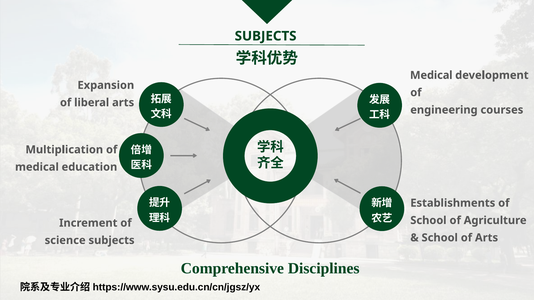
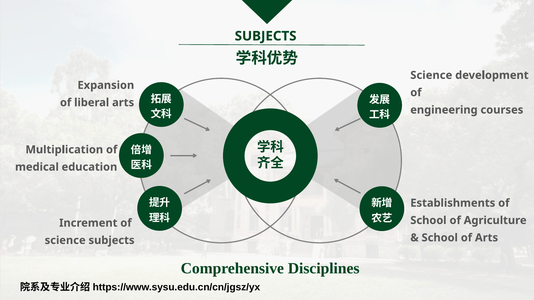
Medical at (431, 75): Medical -> Science
